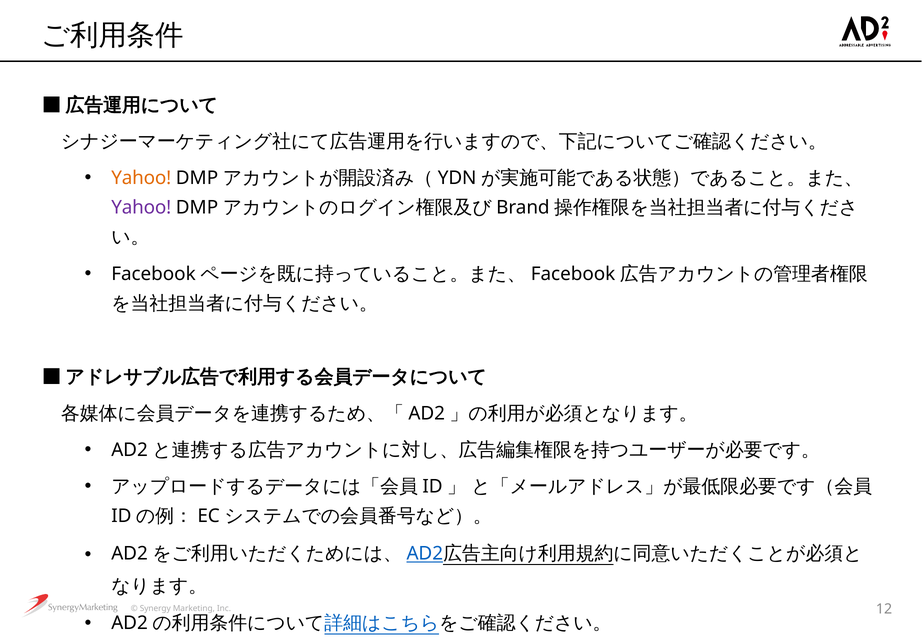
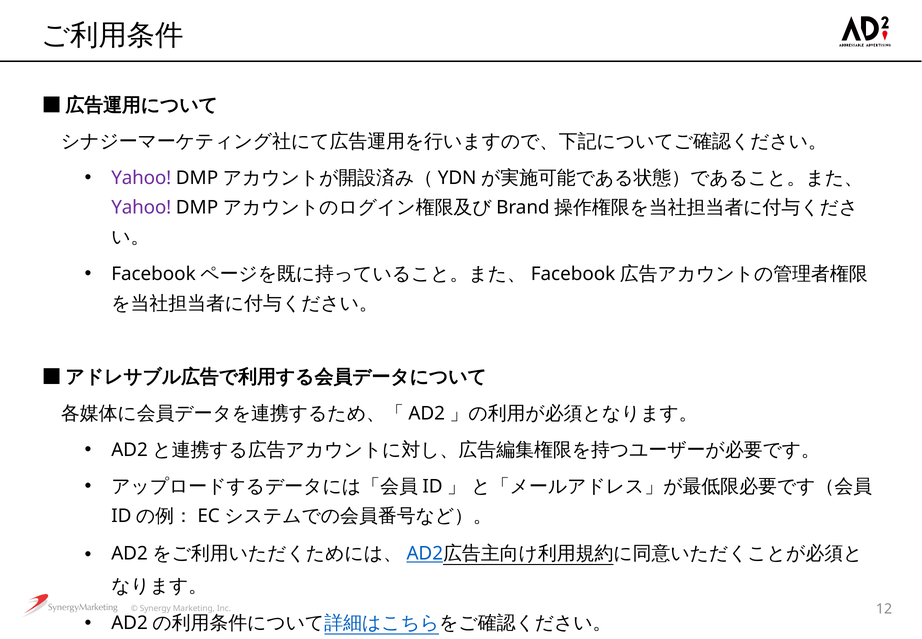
Yahoo at (141, 178) colour: orange -> purple
